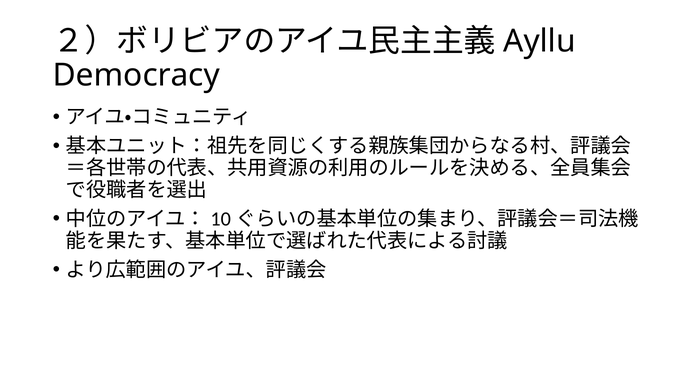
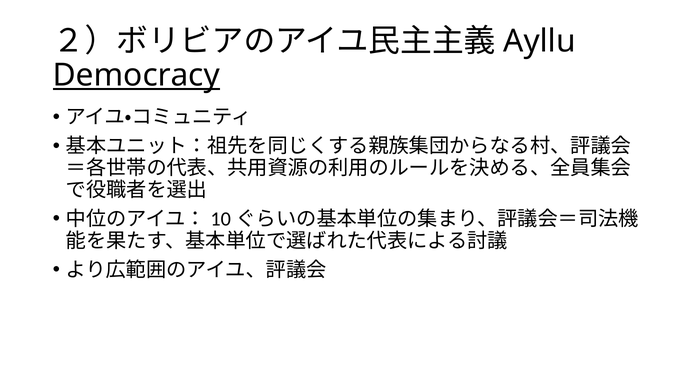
Democracy underline: none -> present
